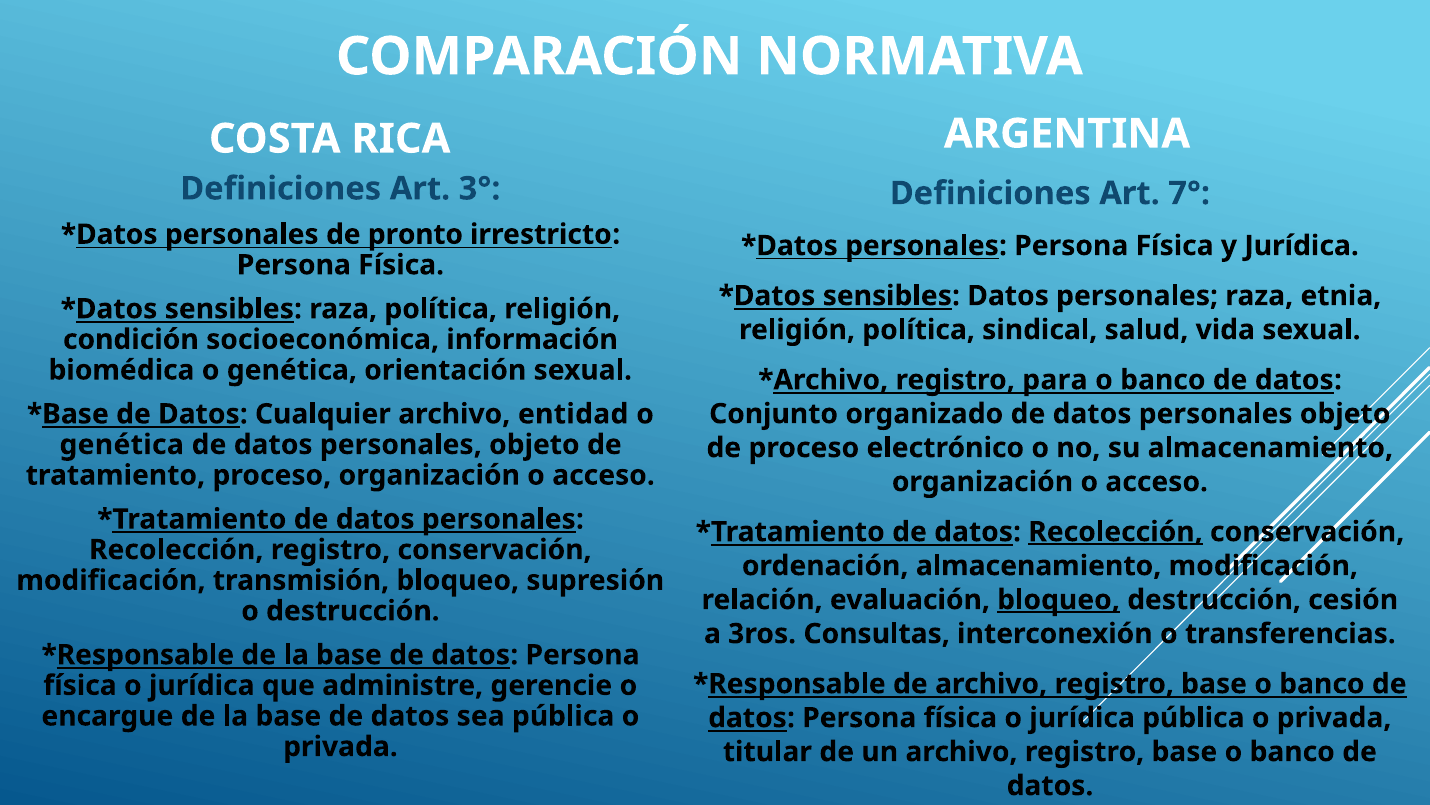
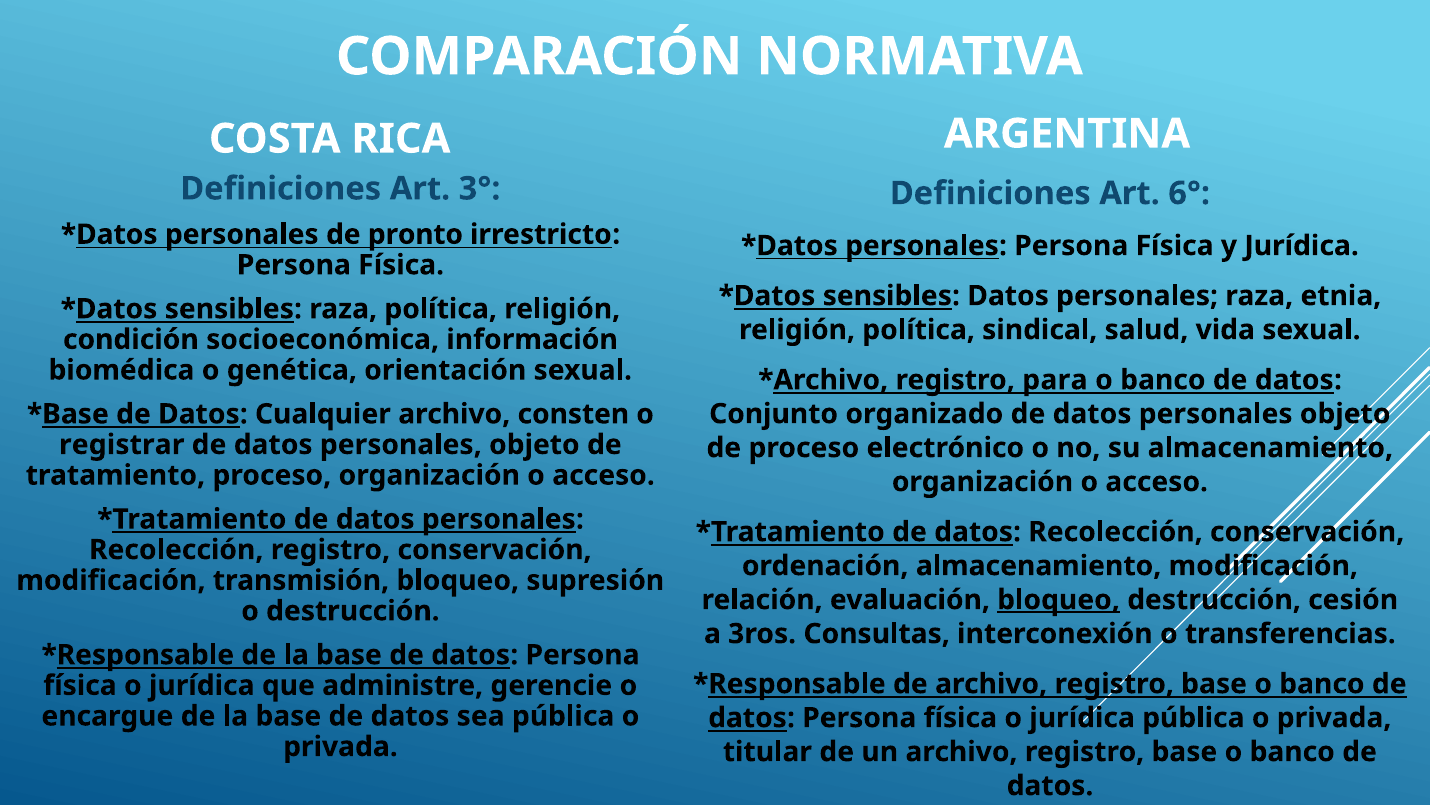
7°: 7° -> 6°
entidad: entidad -> consten
genética at (122, 444): genética -> registrar
Recolección at (1115, 532) underline: present -> none
